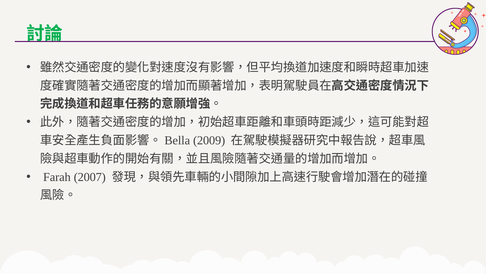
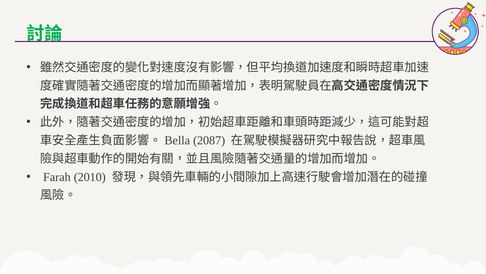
2009: 2009 -> 2087
2007: 2007 -> 2010
